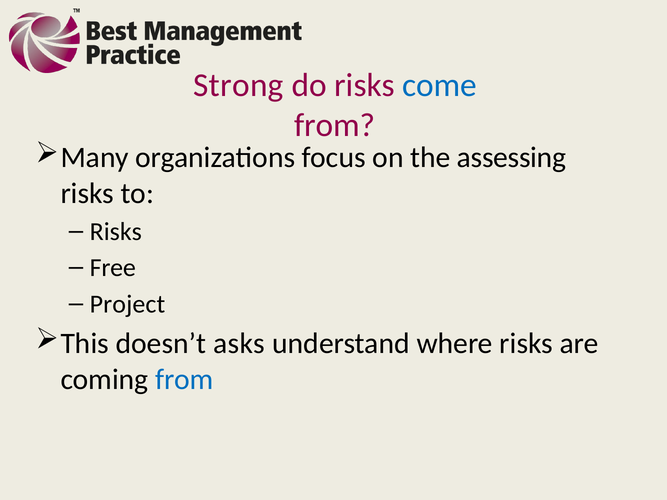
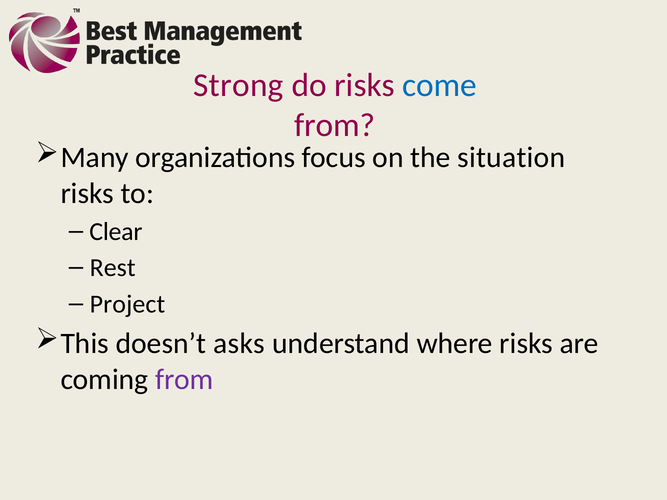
assessing: assessing -> situation
Risks at (116, 232): Risks -> Clear
Free: Free -> Rest
from at (184, 379) colour: blue -> purple
